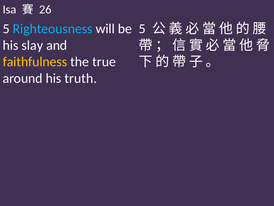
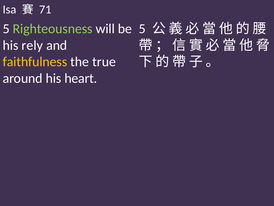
26: 26 -> 71
Righteousness colour: light blue -> light green
slay: slay -> rely
truth: truth -> heart
